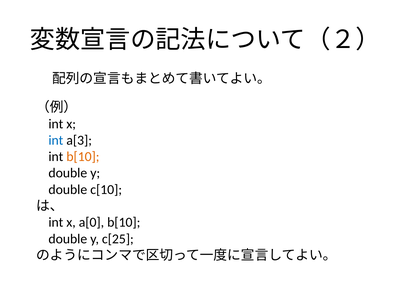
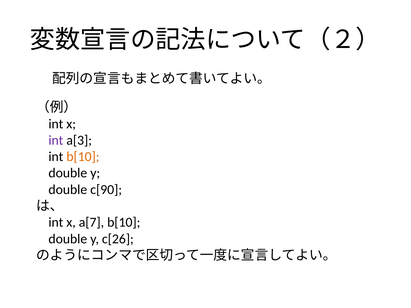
int at (56, 140) colour: blue -> purple
c[10: c[10 -> c[90
a[0: a[0 -> a[7
c[25: c[25 -> c[26
